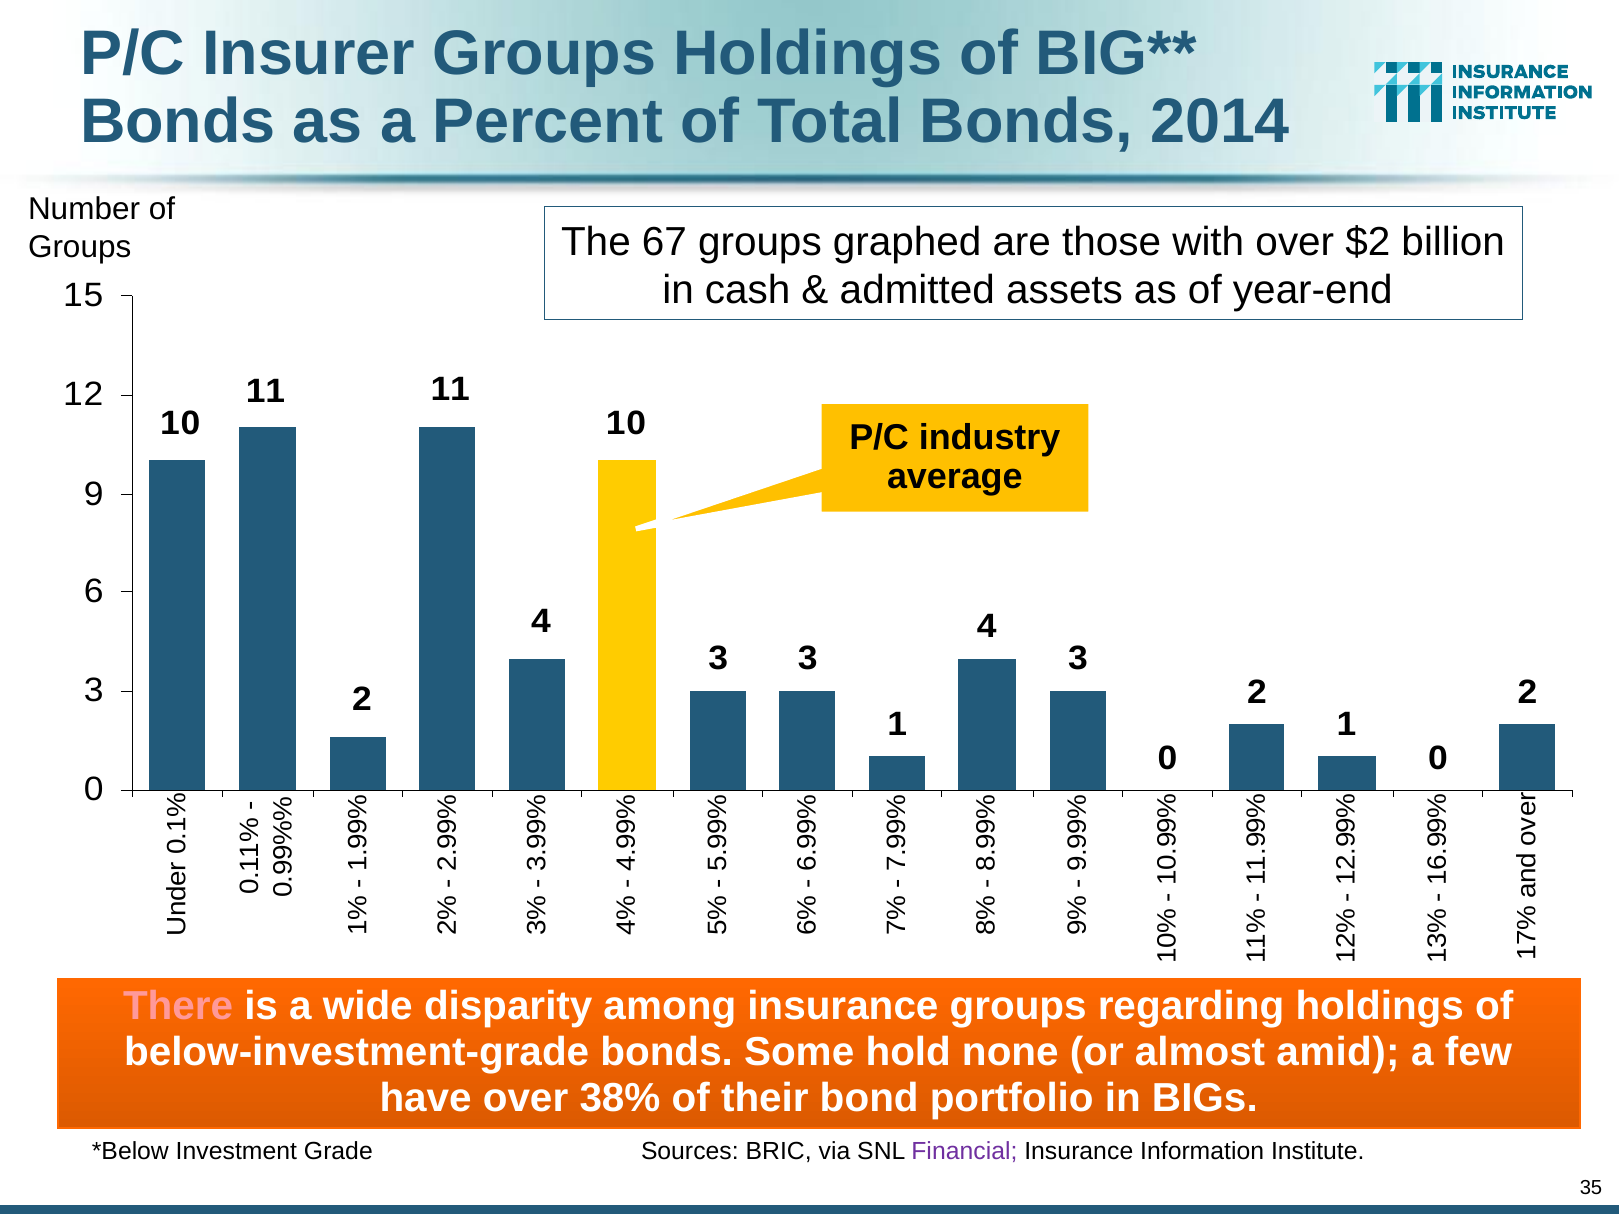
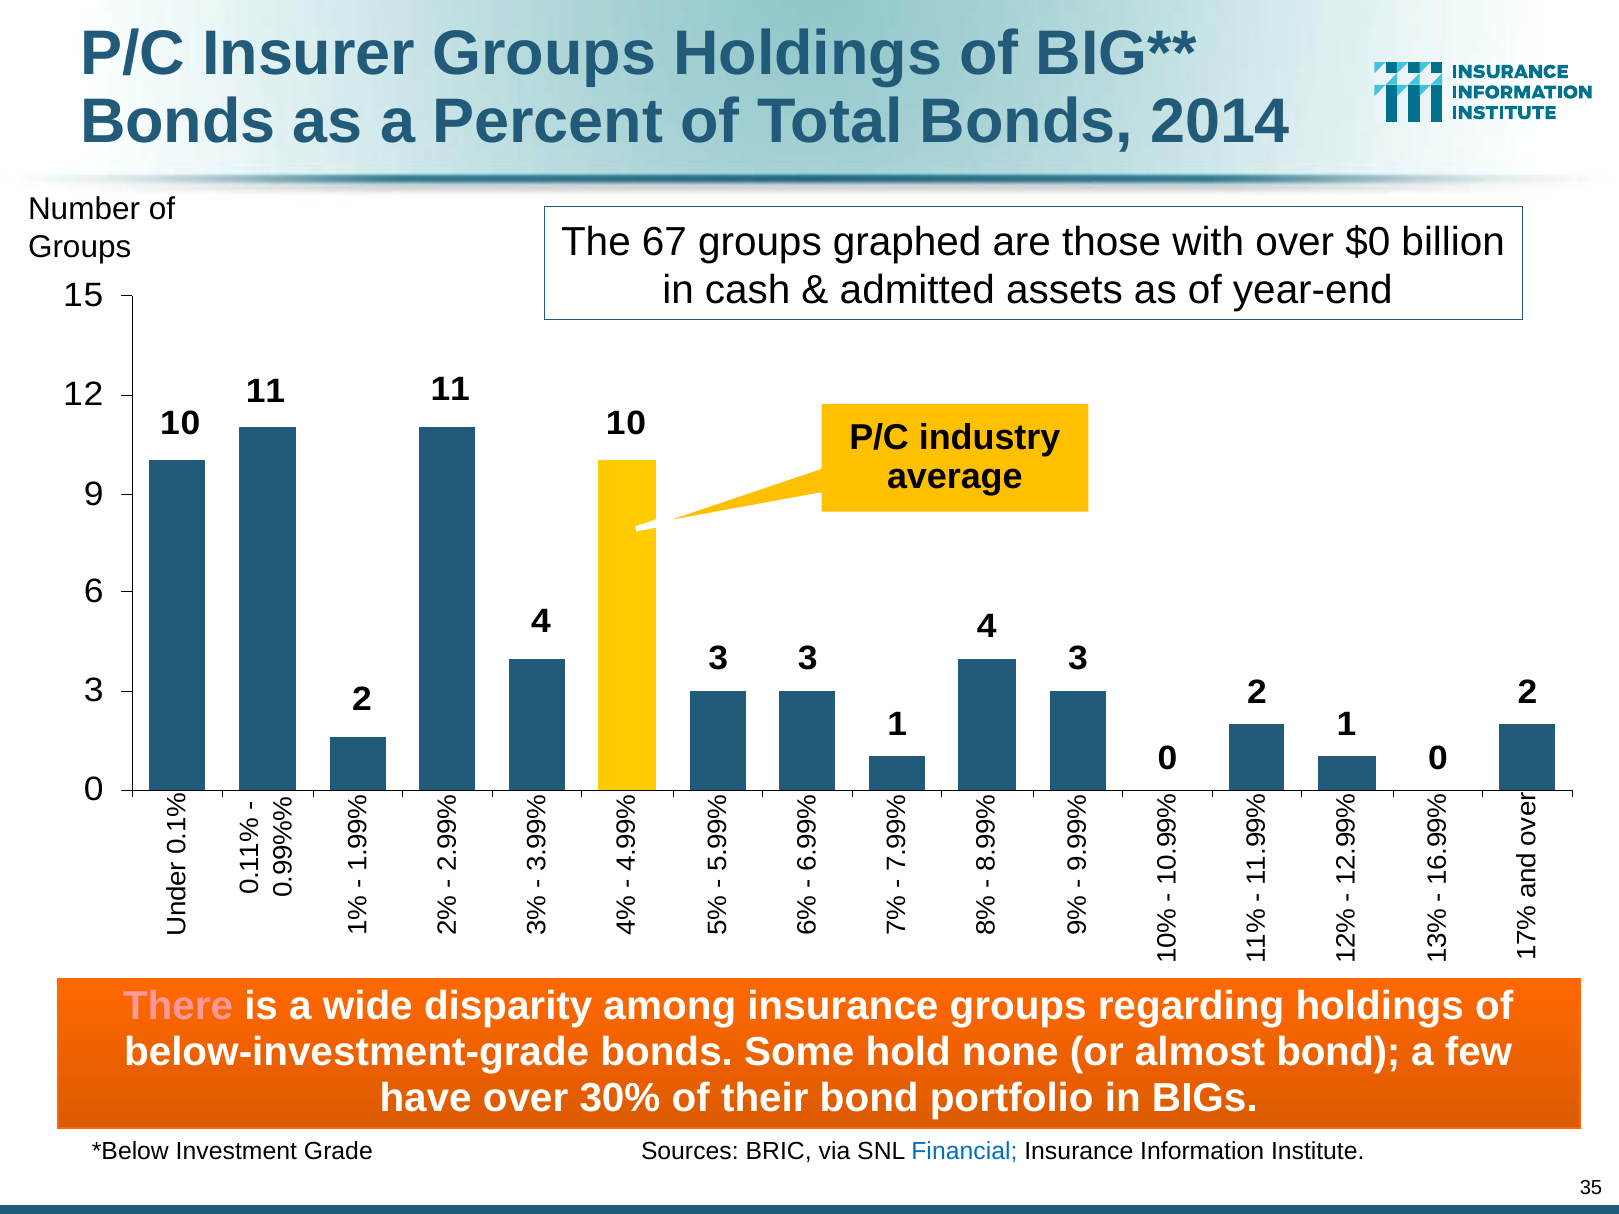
$2: $2 -> $0
almost amid: amid -> bond
38%: 38% -> 30%
Financial colour: purple -> blue
